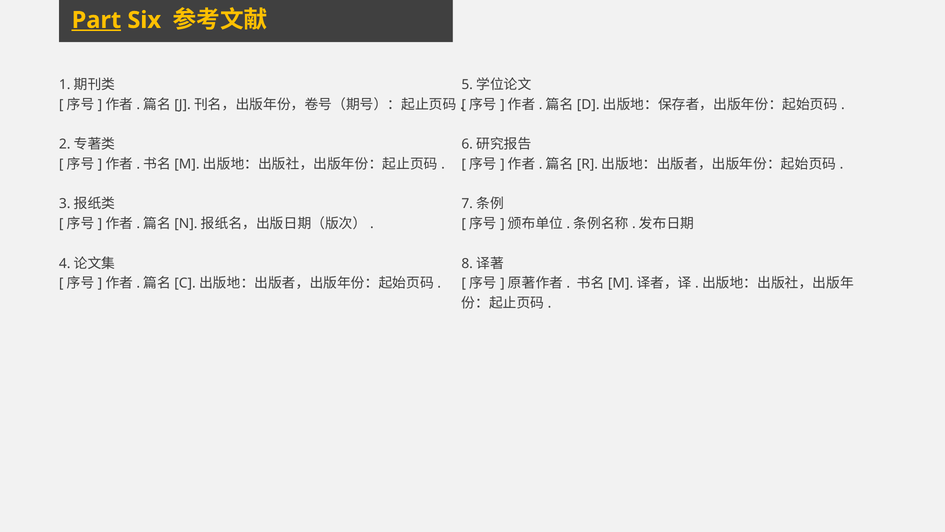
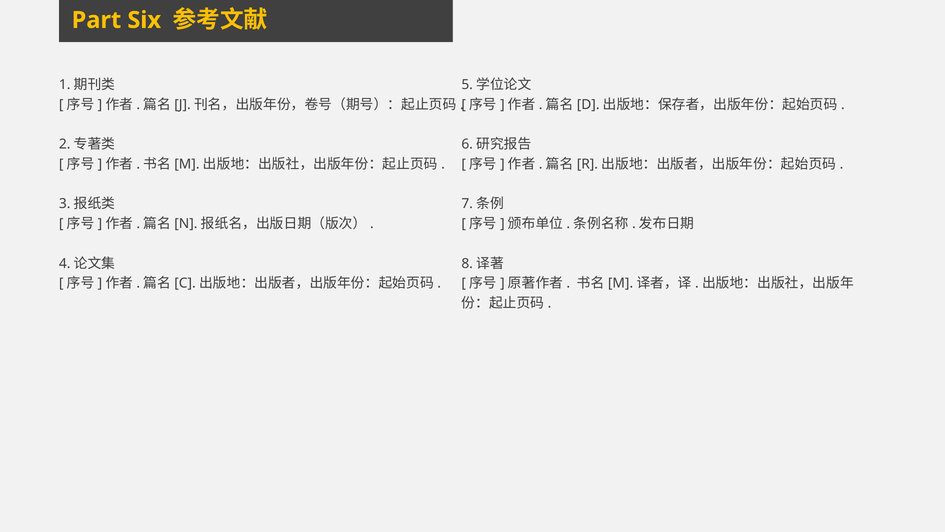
Part underline: present -> none
